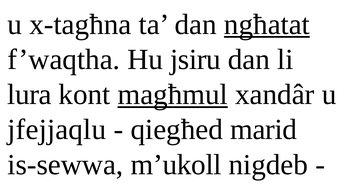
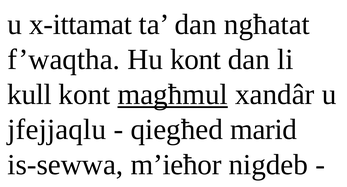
x-tagħna: x-tagħna -> x-ittamat
ngħatat underline: present -> none
Hu jsiru: jsiru -> kont
lura: lura -> kull
m’ukoll: m’ukoll -> m’ieħor
